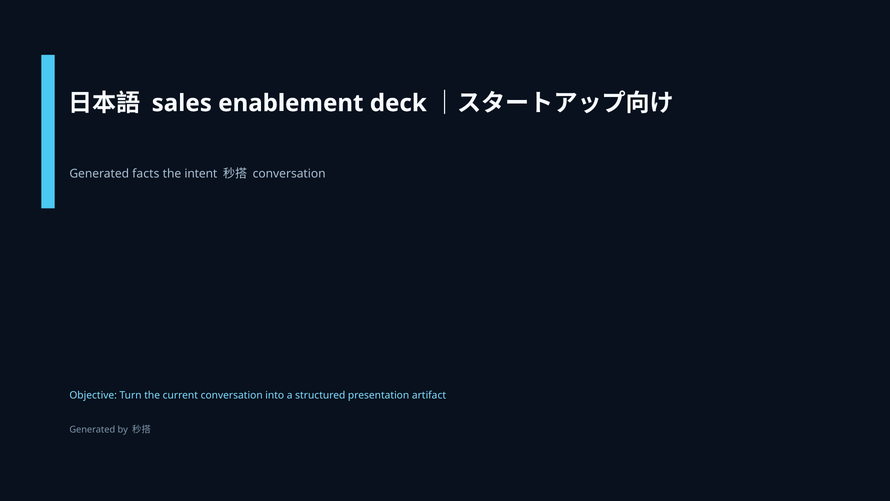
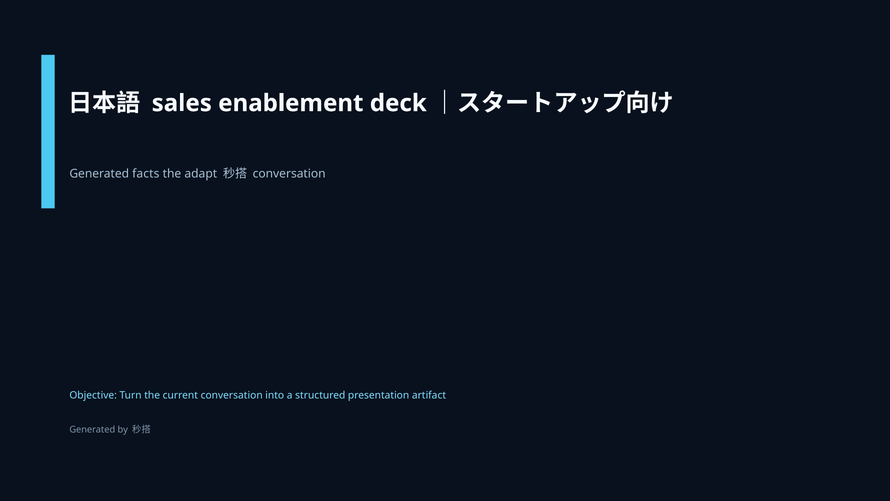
intent: intent -> adapt
